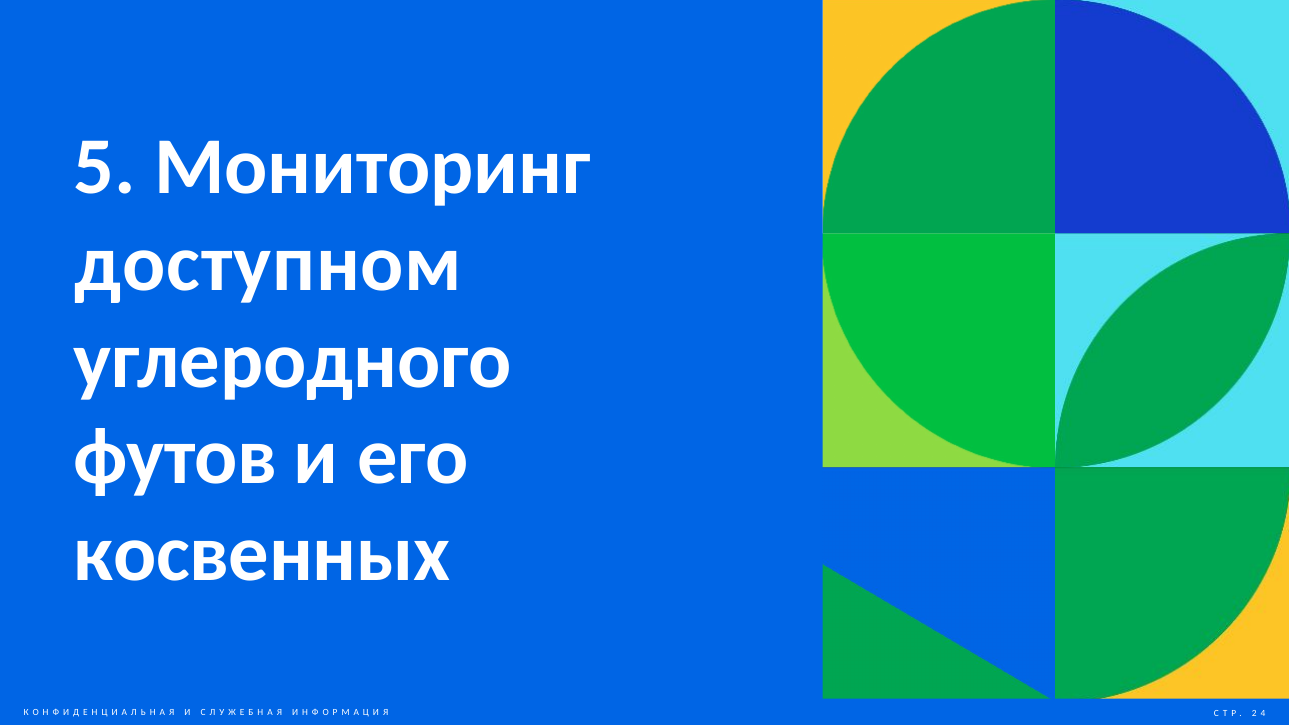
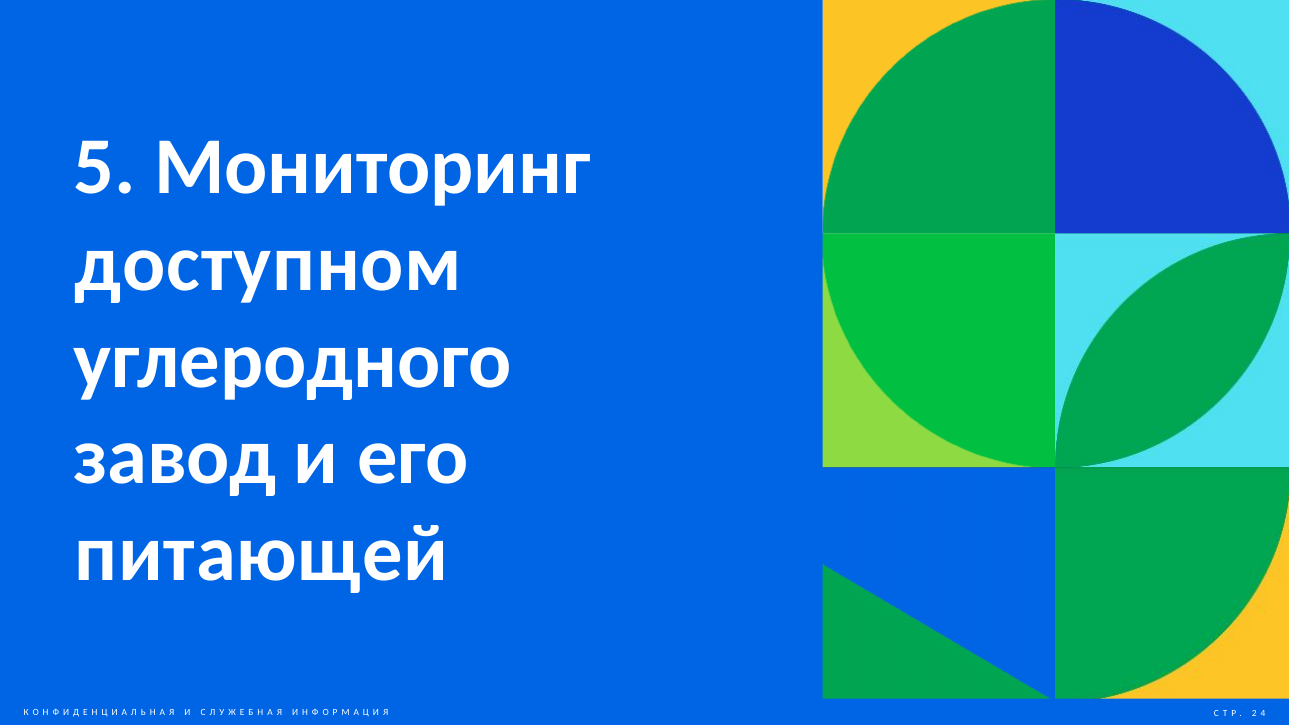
футов: футов -> завод
косвенных: косвенных -> питающей
